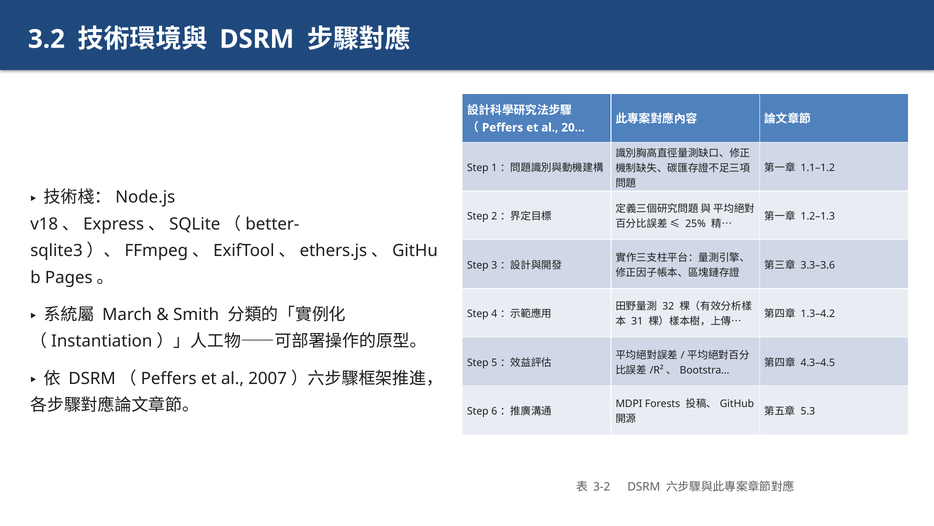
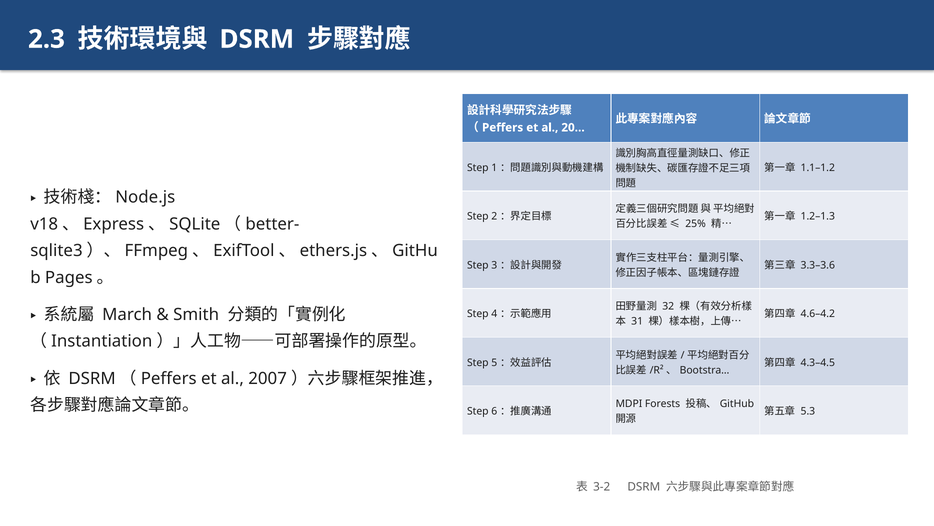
3.2: 3.2 -> 2.3
1.3–4.2: 1.3–4.2 -> 4.6–4.2
